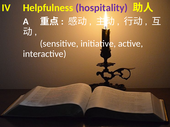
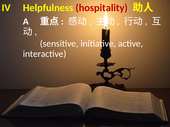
hospitality colour: purple -> red
